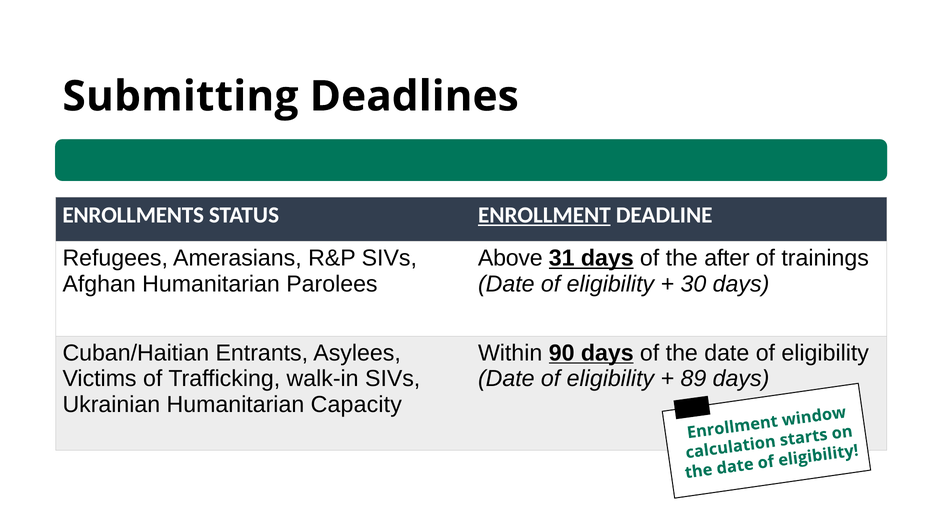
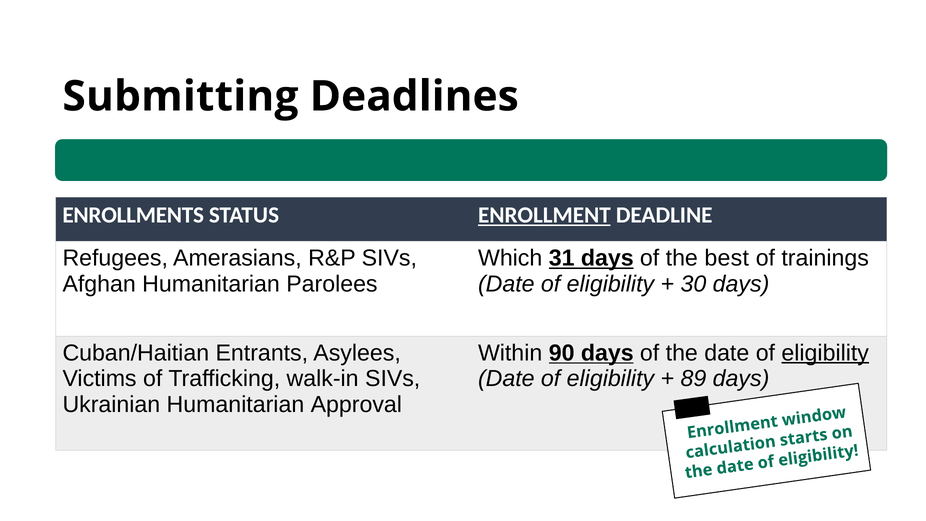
Above: Above -> Which
after: after -> best
eligibility at (825, 353) underline: none -> present
Capacity: Capacity -> Approval
